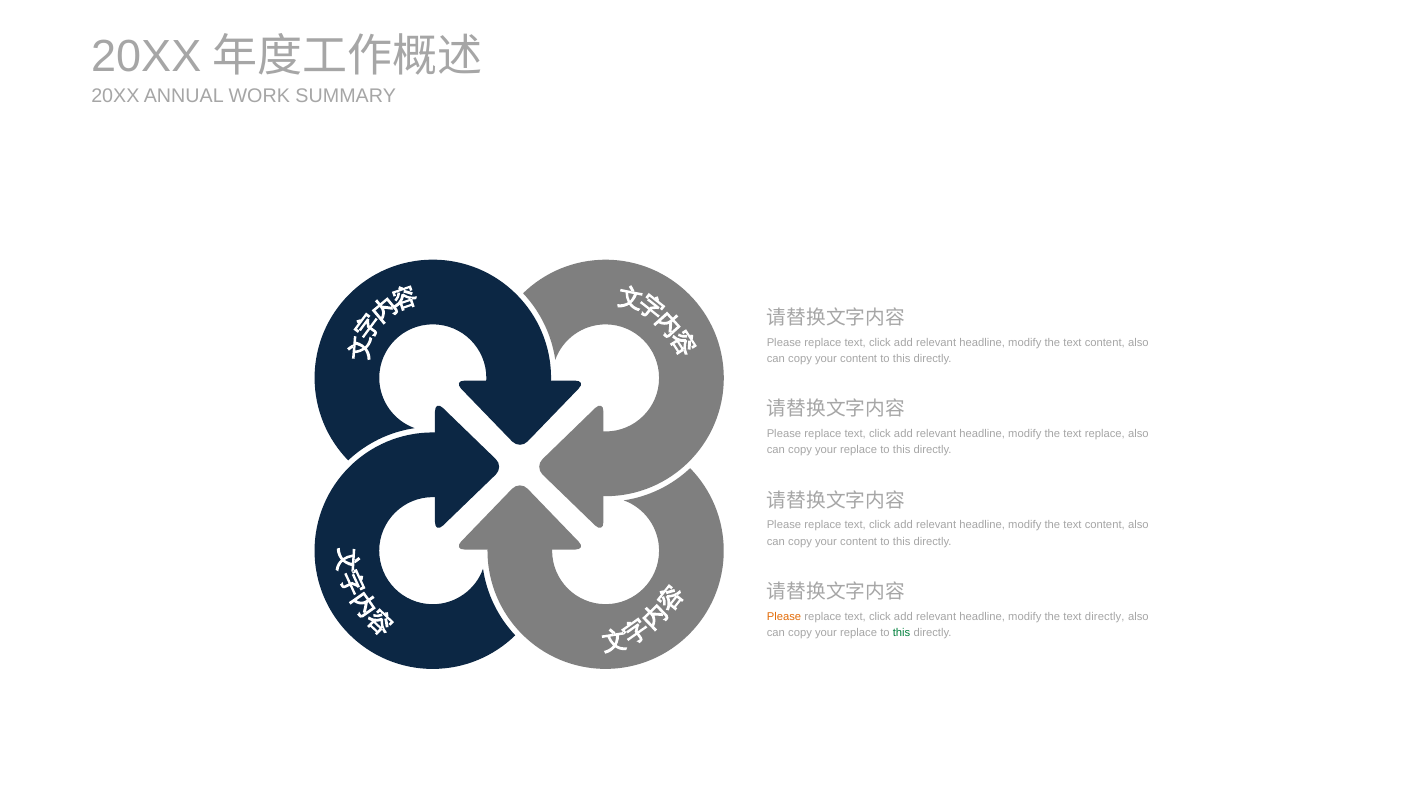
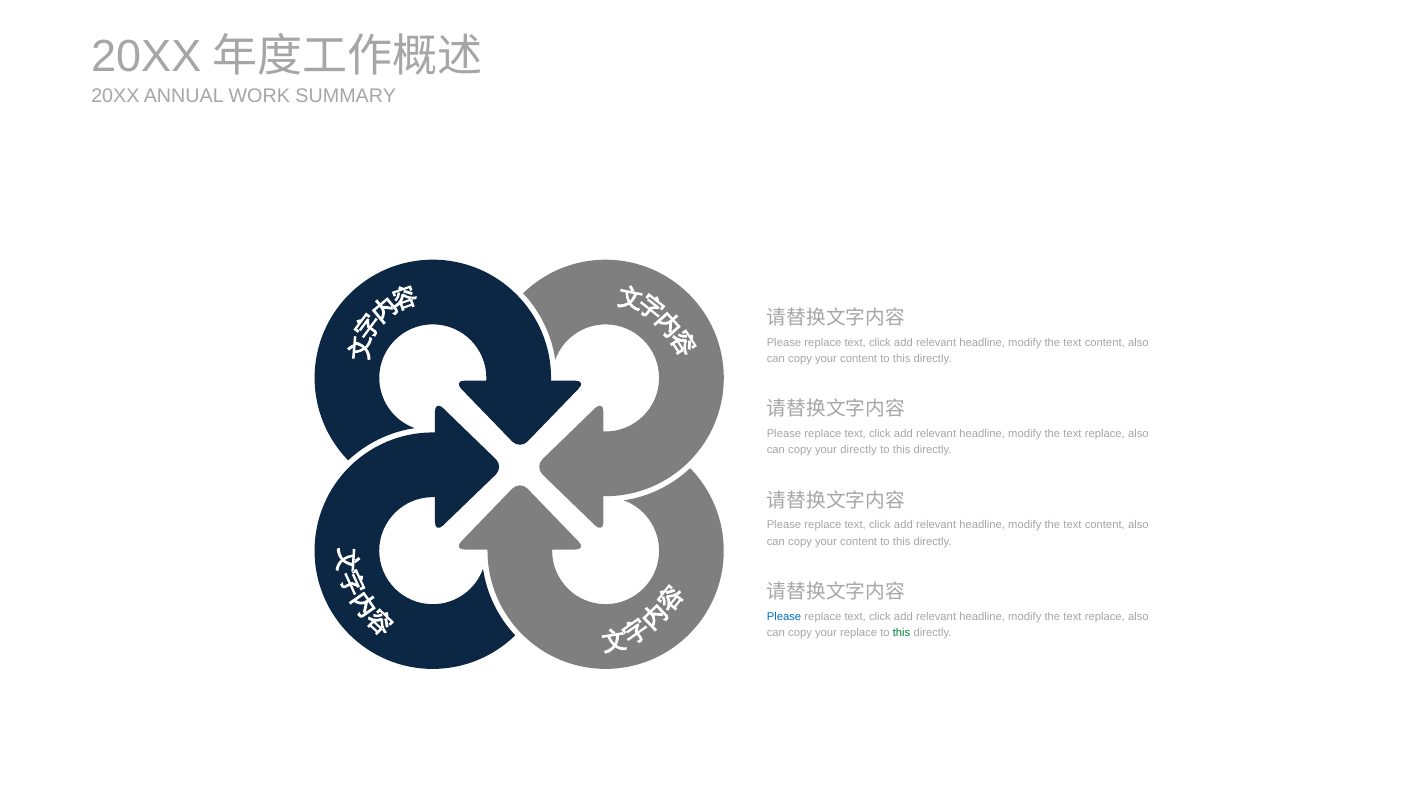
replace at (859, 450): replace -> directly
Please at (784, 616) colour: orange -> blue
directly at (1105, 616): directly -> replace
